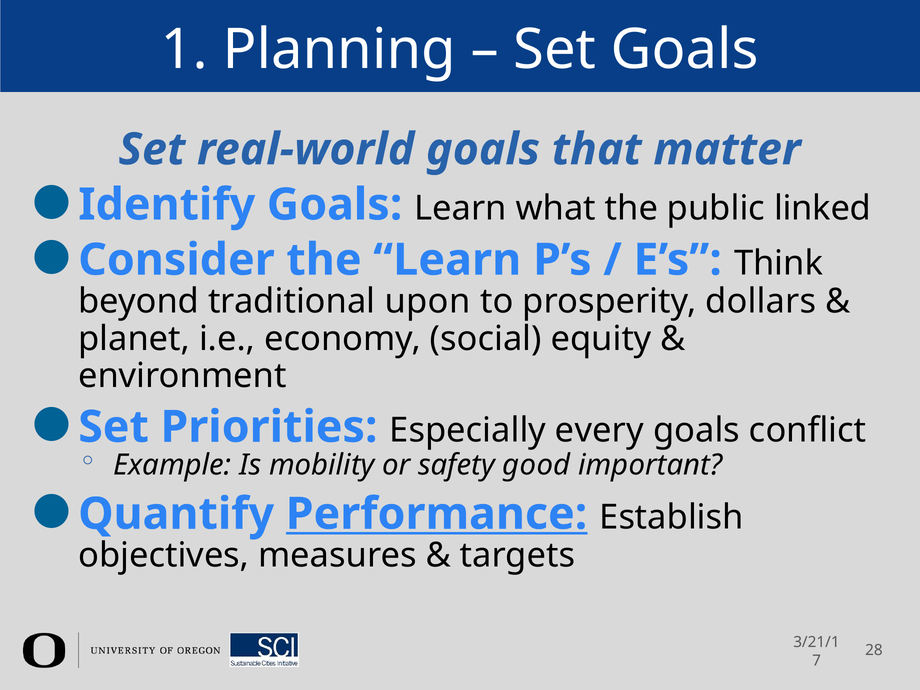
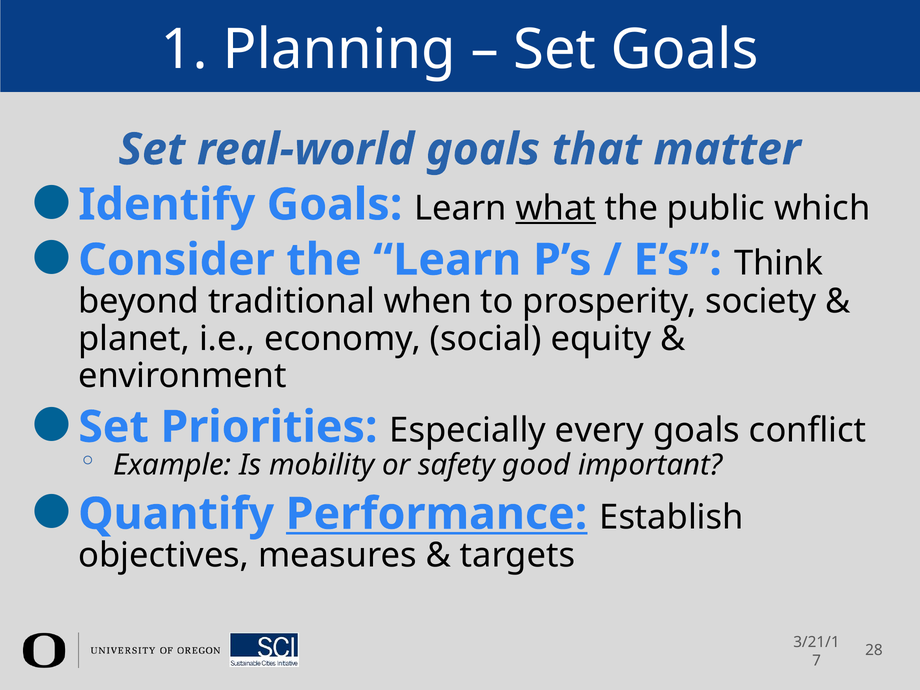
what underline: none -> present
linked: linked -> which
upon: upon -> when
dollars: dollars -> society
